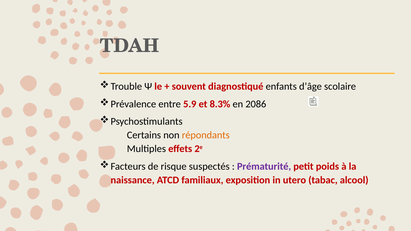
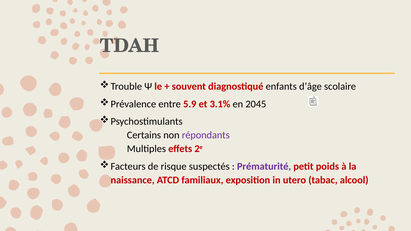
8.3%: 8.3% -> 3.1%
2086: 2086 -> 2045
répondants colour: orange -> purple
